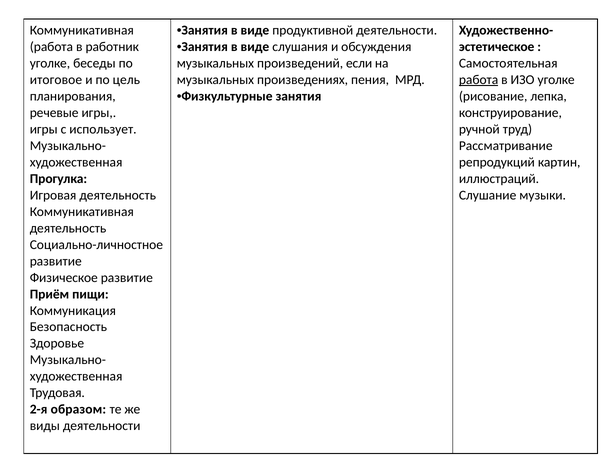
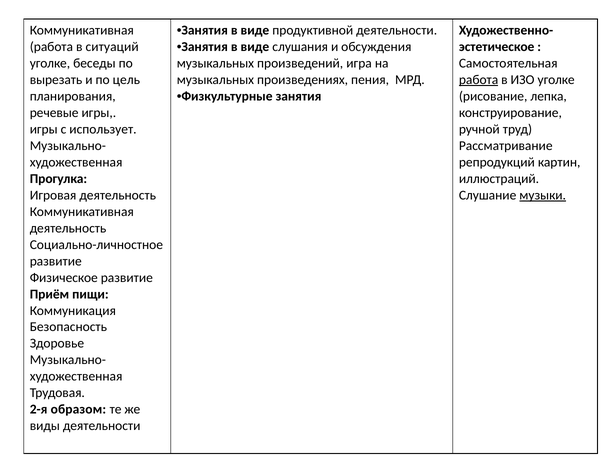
работник: работник -> ситуаций
если: если -> игра
итоговое: итоговое -> вырезать
музыки underline: none -> present
